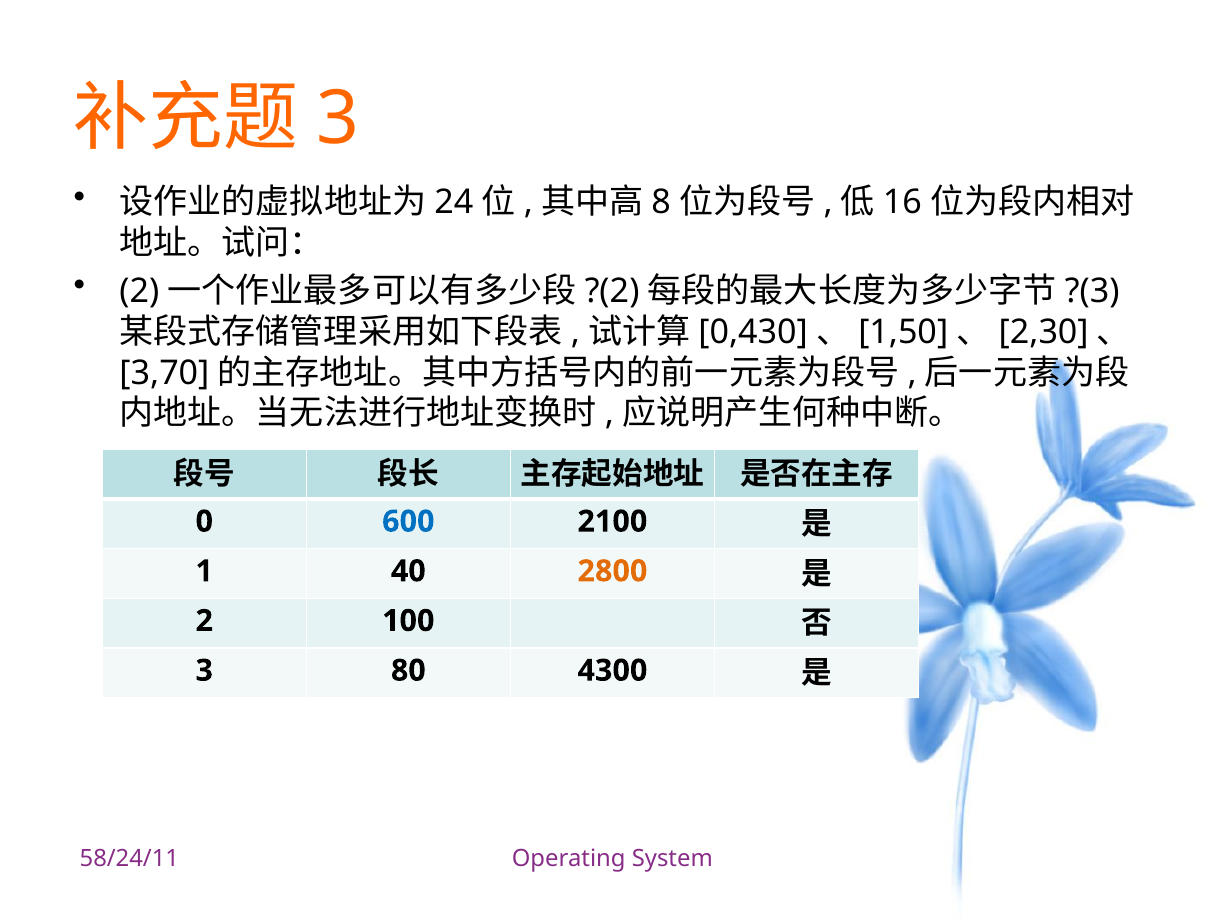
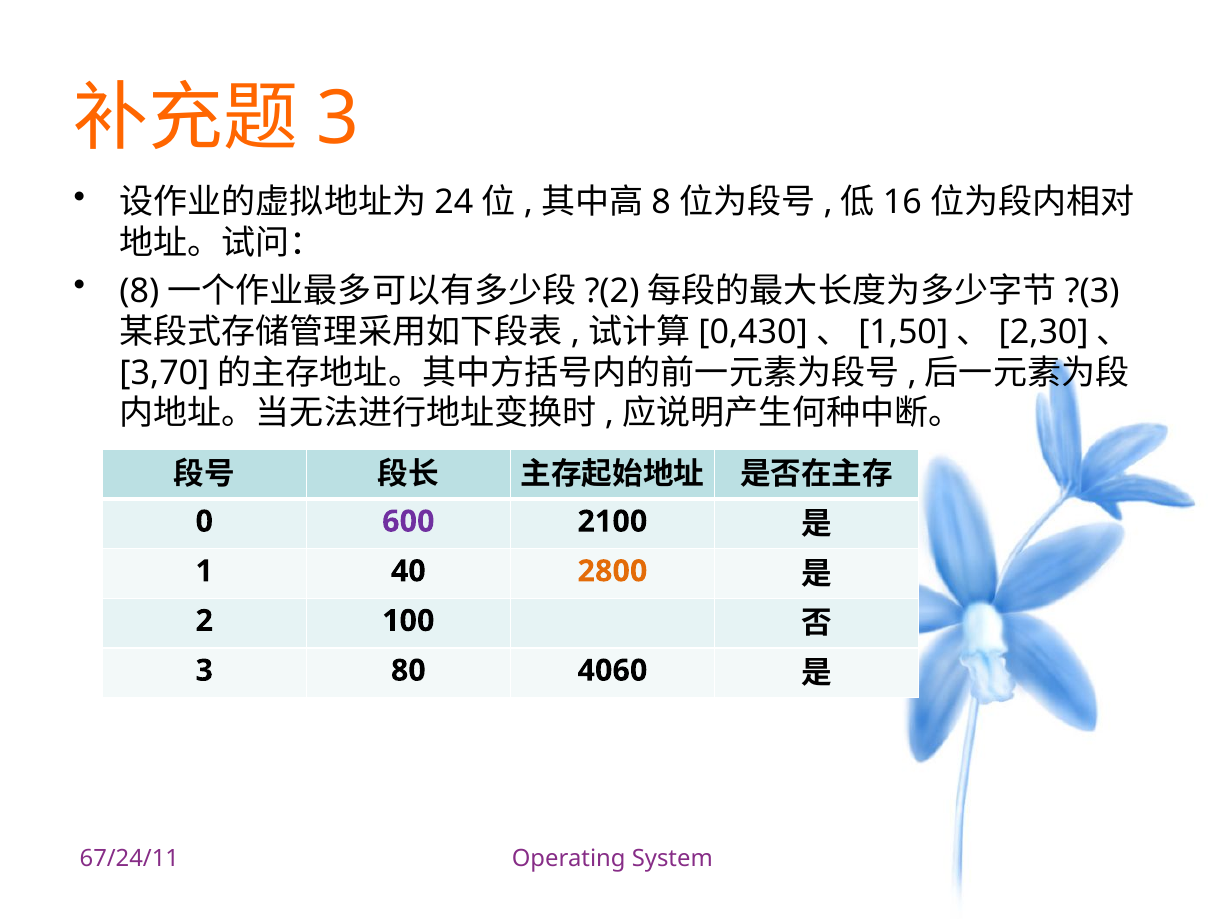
2 at (139, 291): 2 -> 8
600 colour: blue -> purple
4300: 4300 -> 4060
58/24/11: 58/24/11 -> 67/24/11
